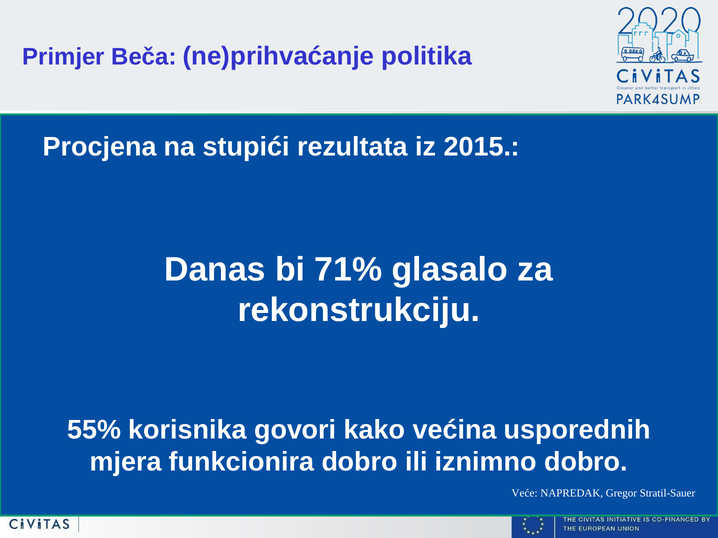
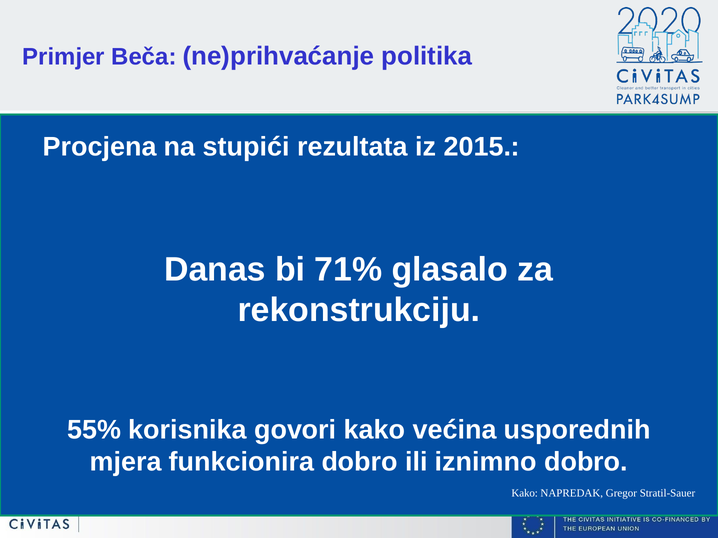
Veće at (525, 493): Veće -> Kako
